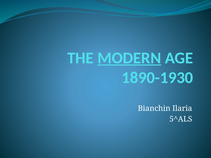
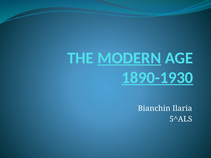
1890-1930 underline: none -> present
